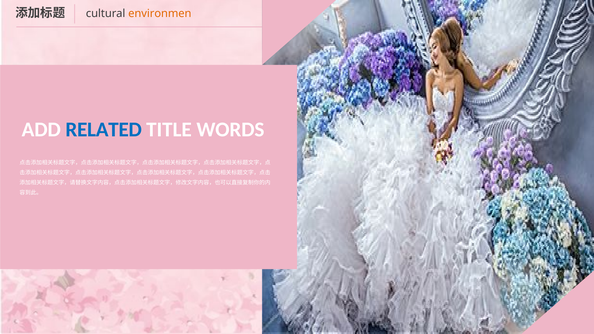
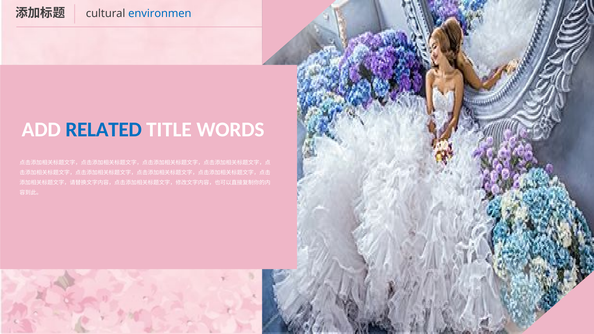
environmen colour: orange -> blue
